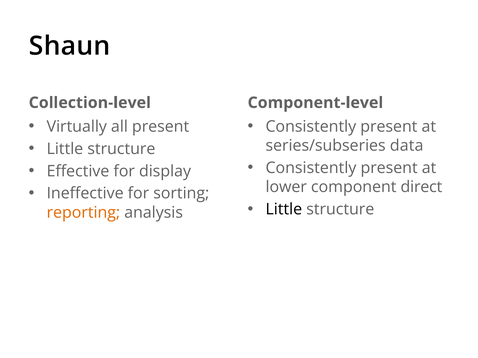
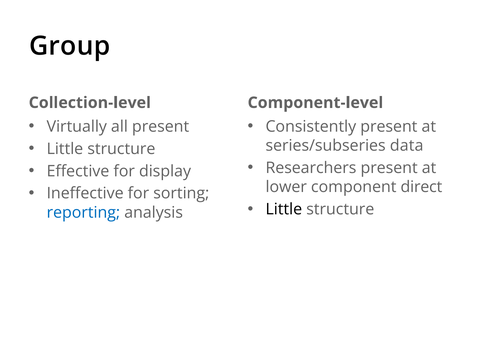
Shaun: Shaun -> Group
Consistently at (311, 168): Consistently -> Researchers
reporting colour: orange -> blue
